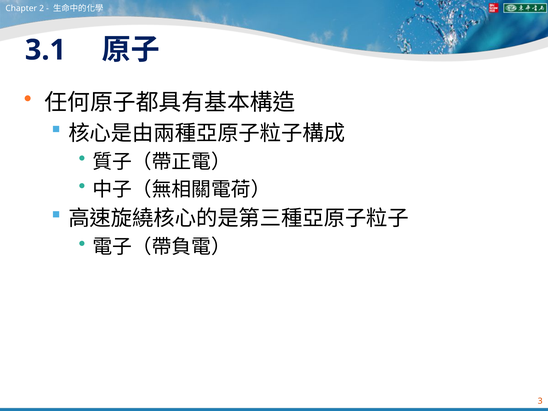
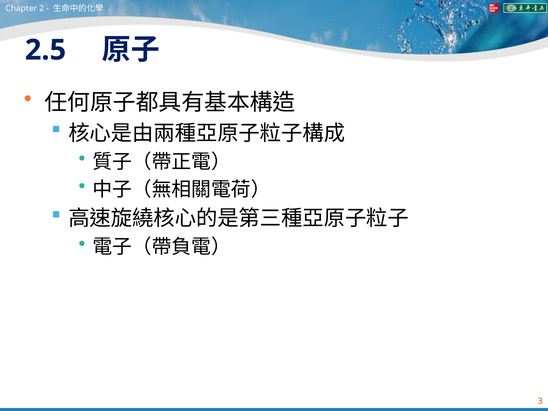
3.1: 3.1 -> 2.5
